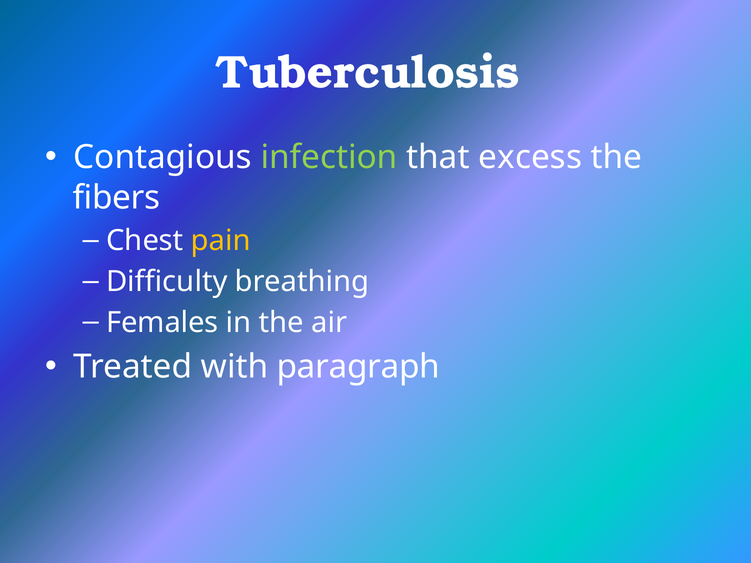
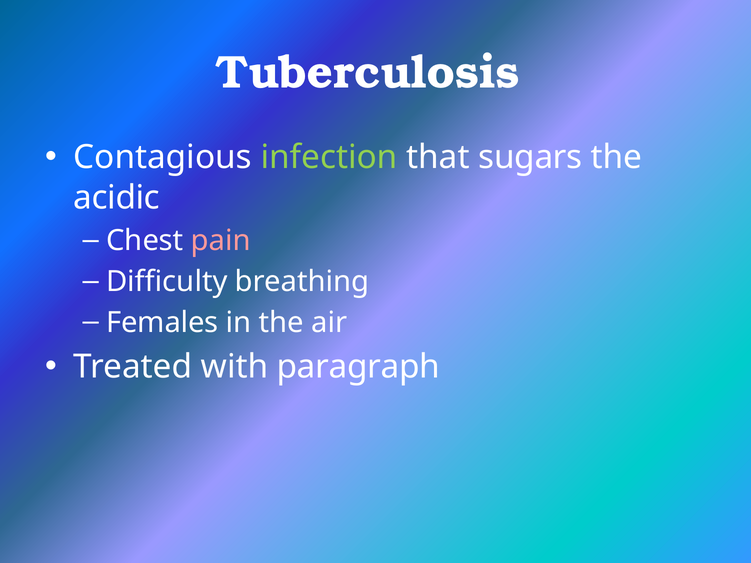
excess: excess -> sugars
fibers: fibers -> acidic
pain colour: yellow -> pink
